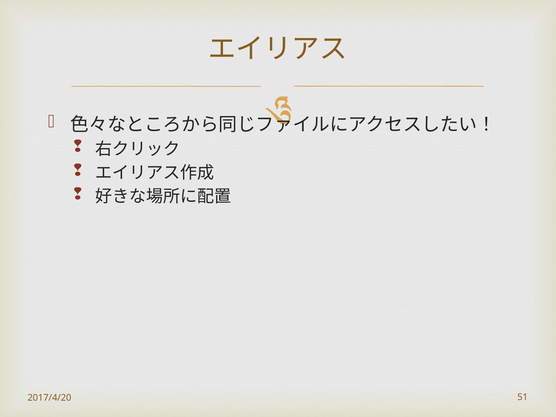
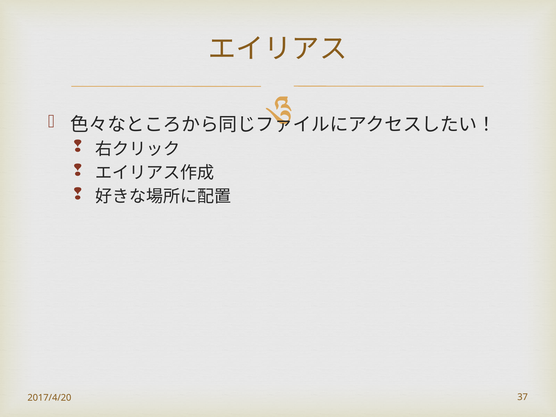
51: 51 -> 37
